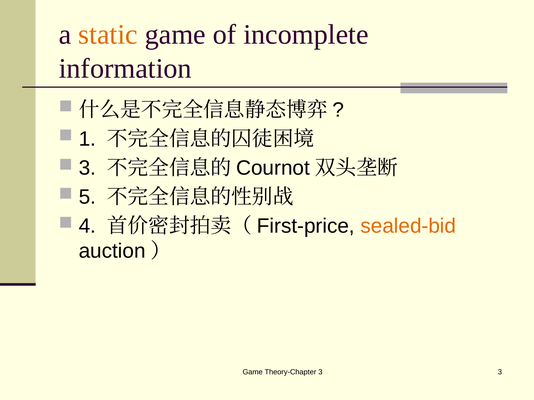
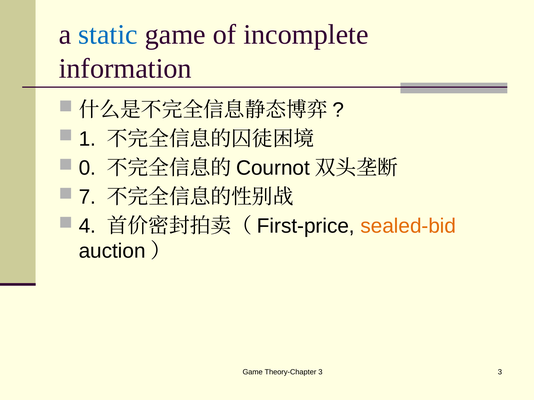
static colour: orange -> blue
3 at (87, 168): 3 -> 0
5: 5 -> 7
